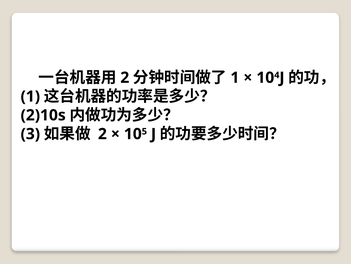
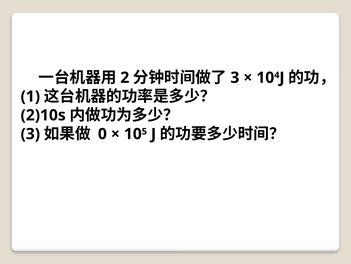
1 at (235, 77): 1 -> 3
2 at (102, 134): 2 -> 0
